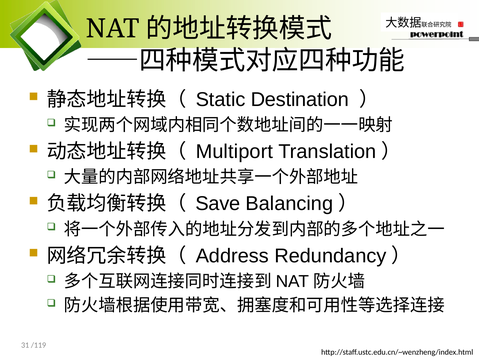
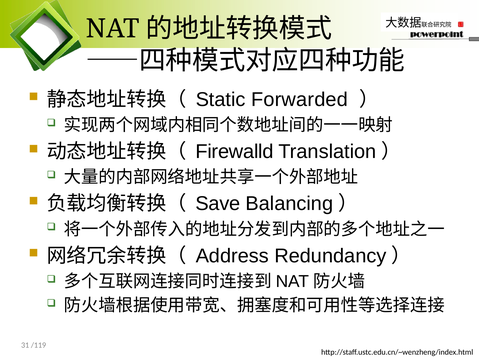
Destination: Destination -> Forwarded
Multiport: Multiport -> Firewalld
